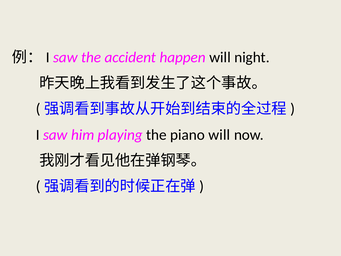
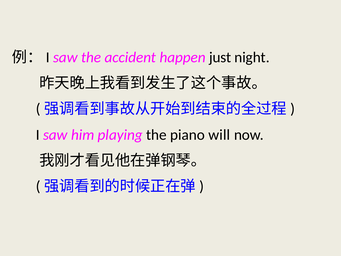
happen will: will -> just
